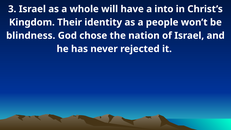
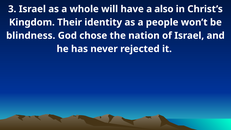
into: into -> also
